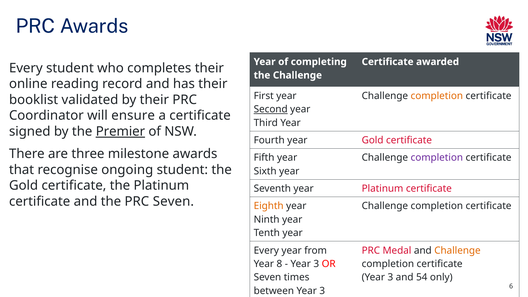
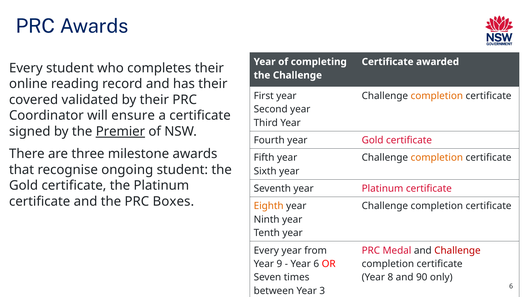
booklist: booklist -> covered
Second underline: present -> none
completion at (437, 158) colour: purple -> orange
PRC Seven: Seven -> Boxes
Challenge at (457, 250) colour: orange -> red
8: 8 -> 9
3 at (316, 264): 3 -> 6
3 at (390, 277): 3 -> 8
54: 54 -> 90
